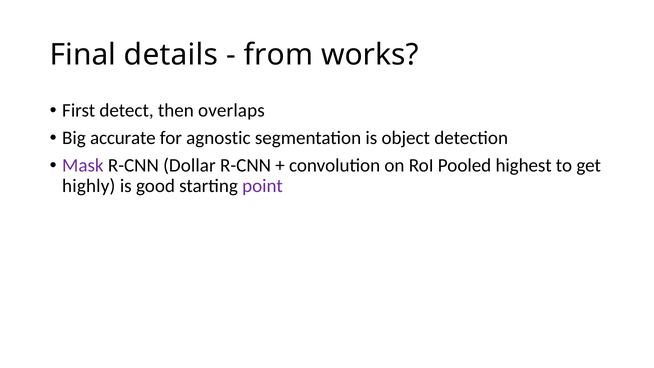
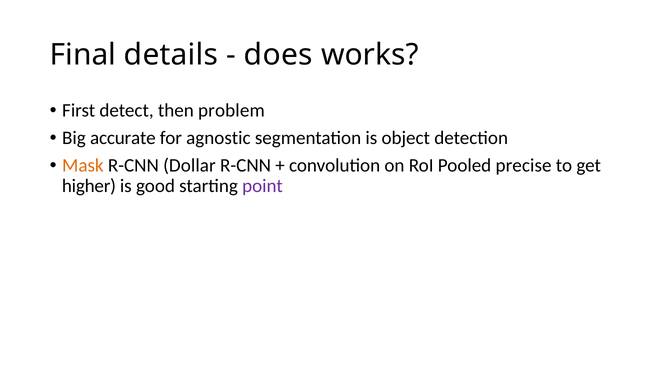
from: from -> does
overlaps: overlaps -> problem
Mask colour: purple -> orange
highest: highest -> precise
highly: highly -> higher
